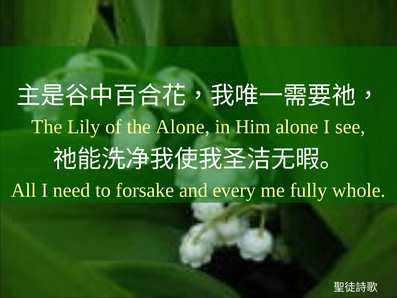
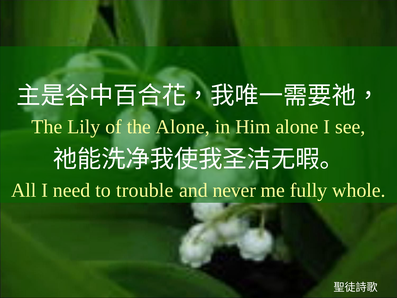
forsake: forsake -> trouble
every: every -> never
